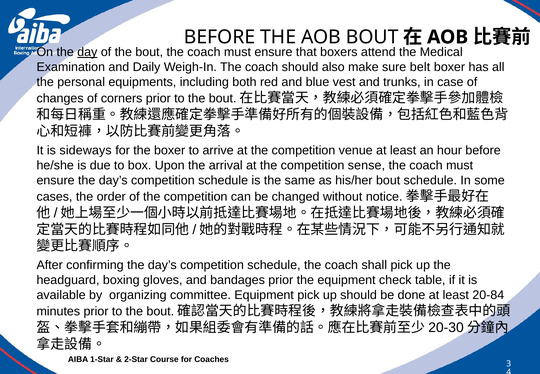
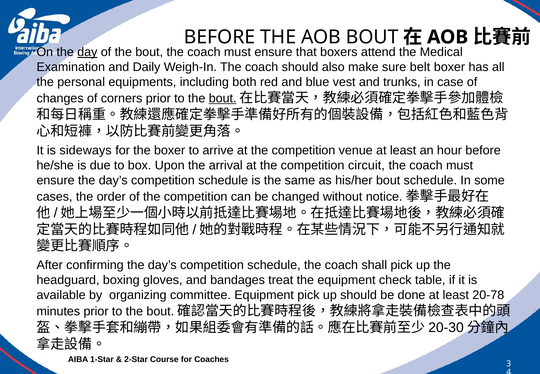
bout at (223, 98) underline: none -> present
sense: sense -> circuit
bandages prior: prior -> treat
20-84: 20-84 -> 20-78
